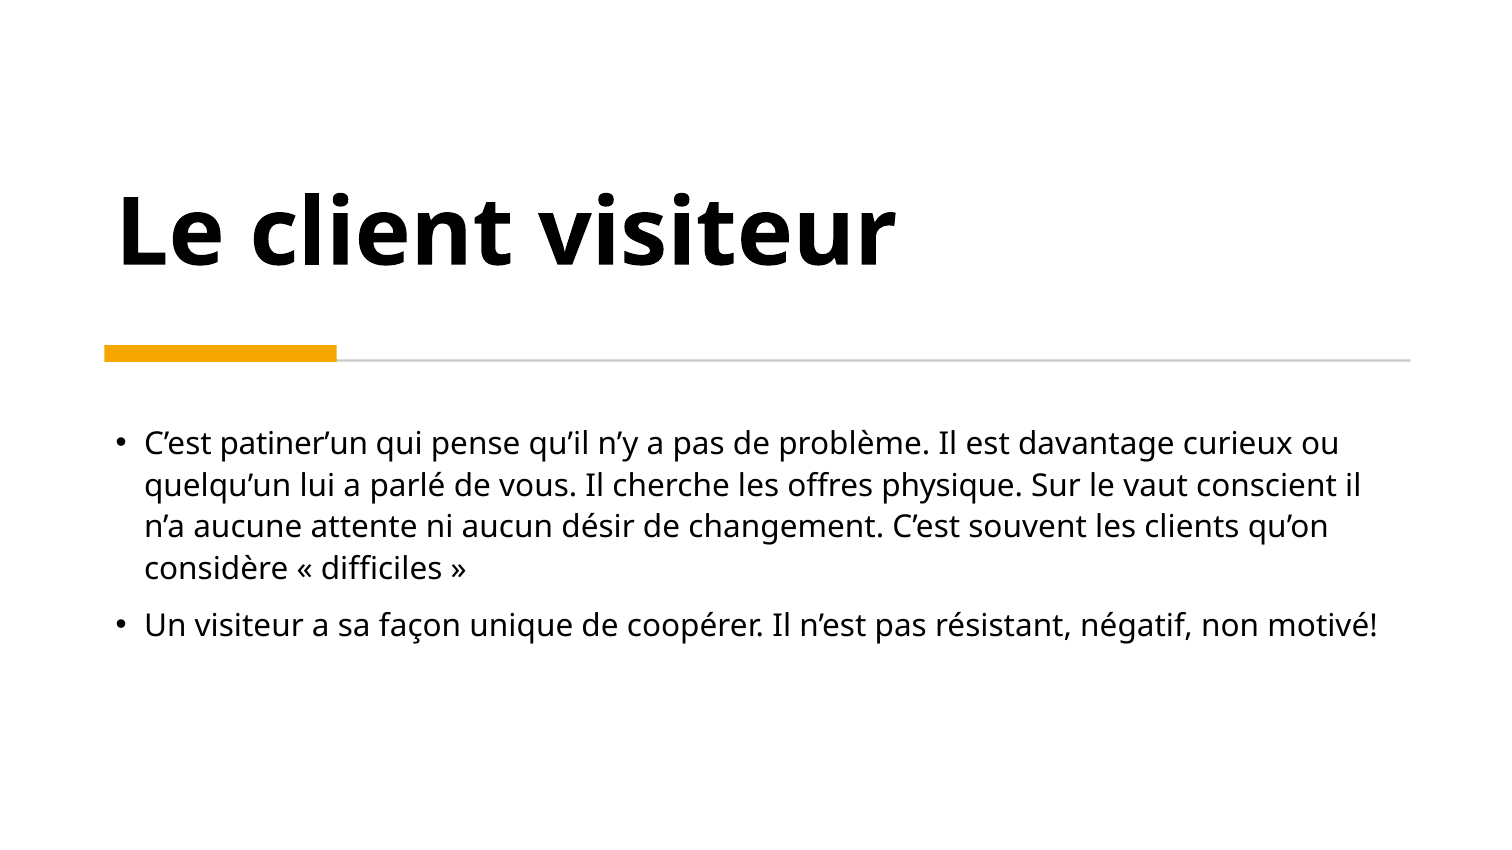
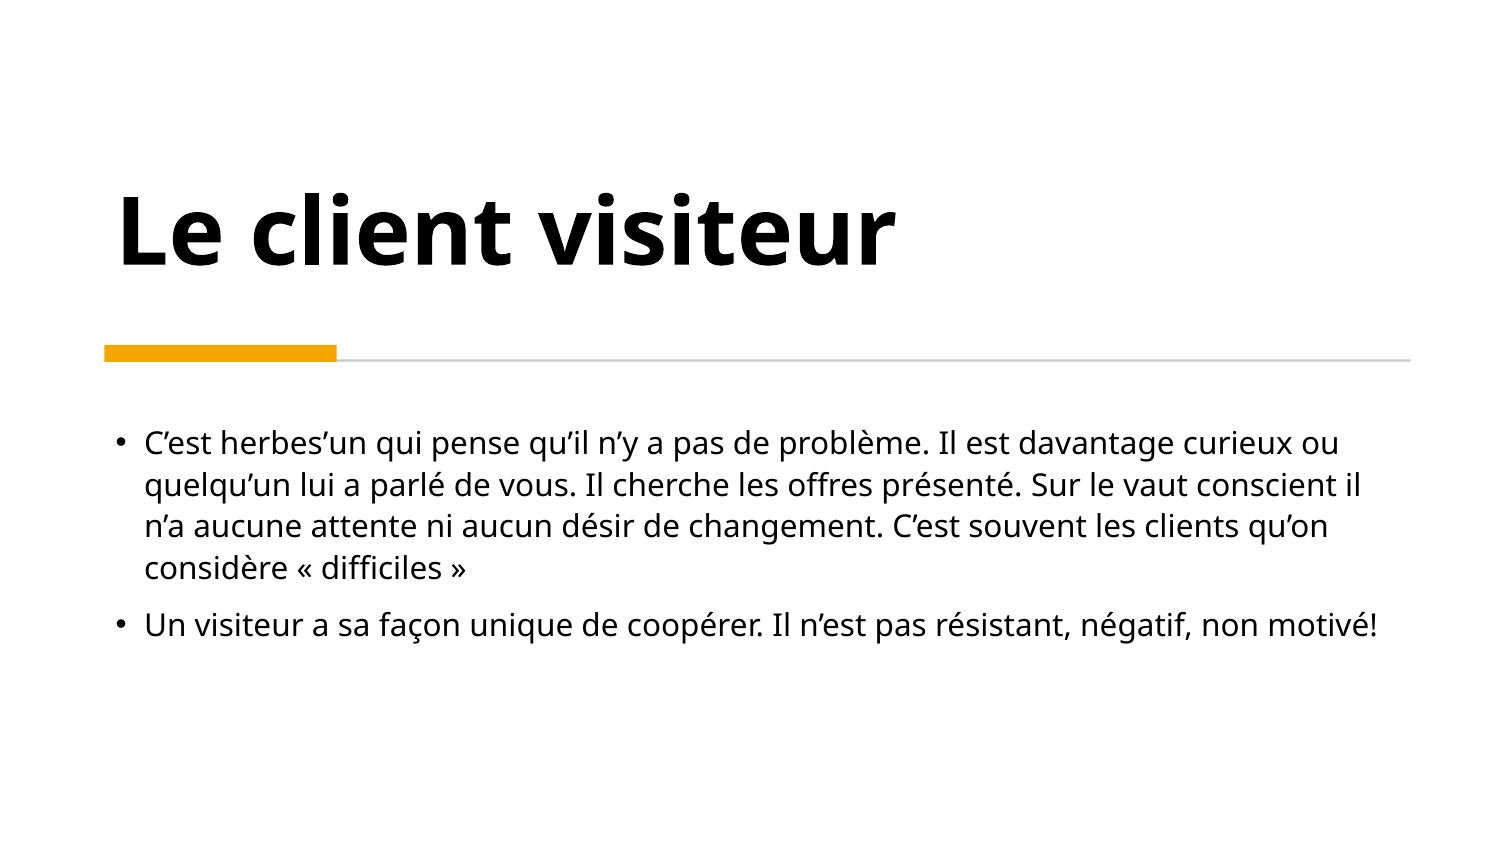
patiner’un: patiner’un -> herbes’un
physique: physique -> présenté
